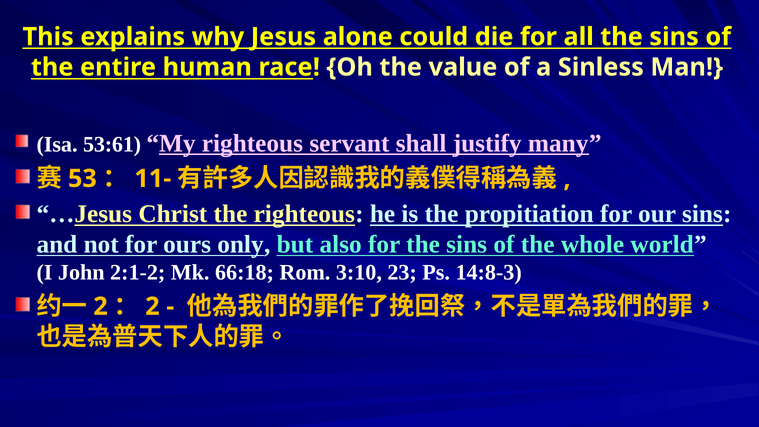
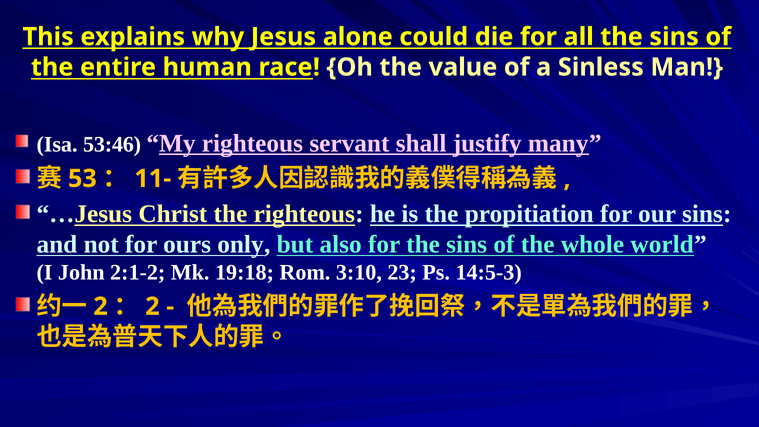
53:61: 53:61 -> 53:46
66:18: 66:18 -> 19:18
14:8-3: 14:8-3 -> 14:5-3
